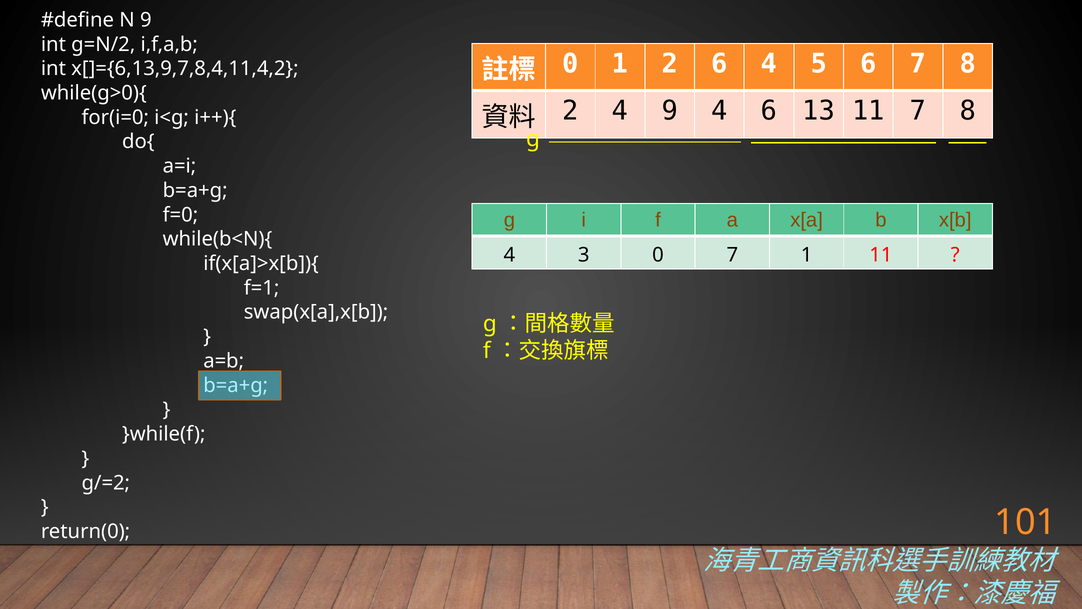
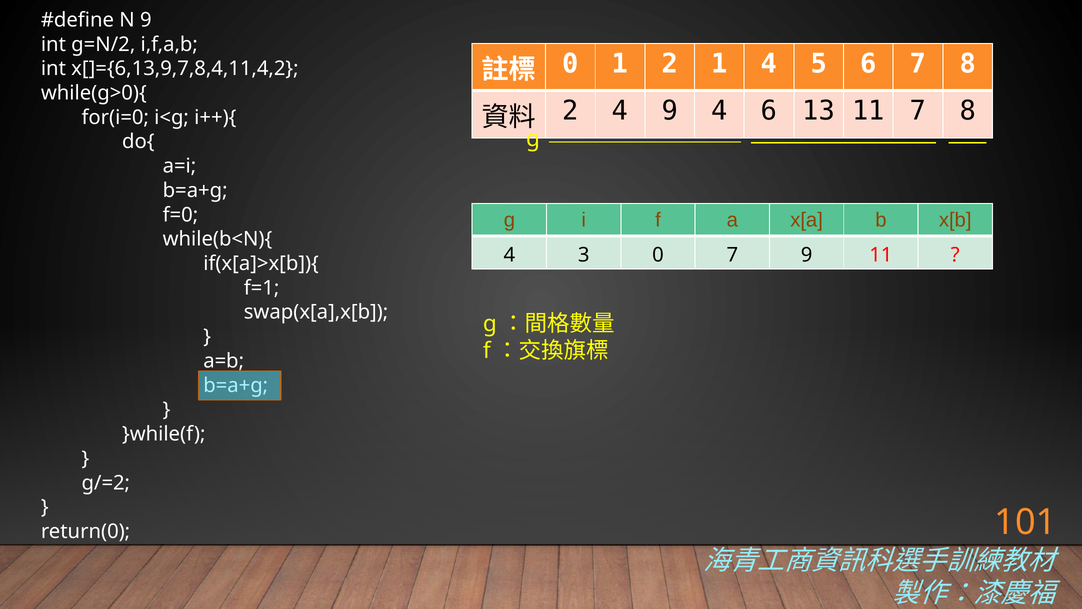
2 6: 6 -> 1
7 1: 1 -> 9
